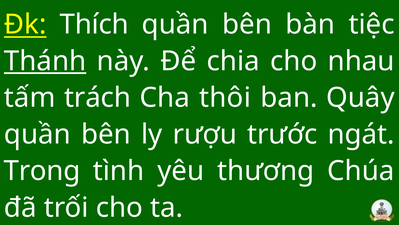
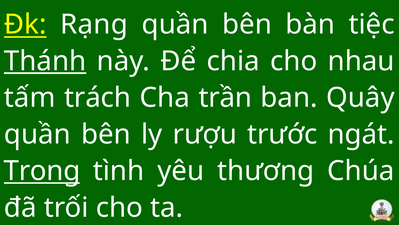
Thích: Thích -> Rạng
thôi: thôi -> trần
Trong underline: none -> present
